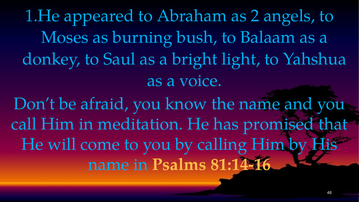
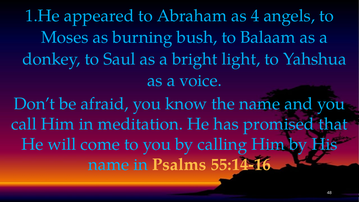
2: 2 -> 4
81:14-16: 81:14-16 -> 55:14-16
